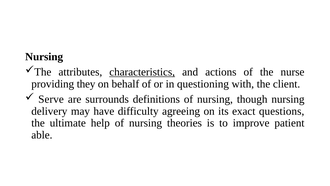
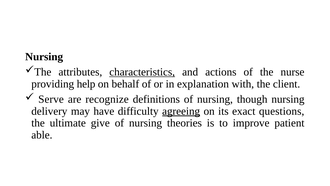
they: they -> help
questioning: questioning -> explanation
surrounds: surrounds -> recognize
agreeing underline: none -> present
help: help -> give
